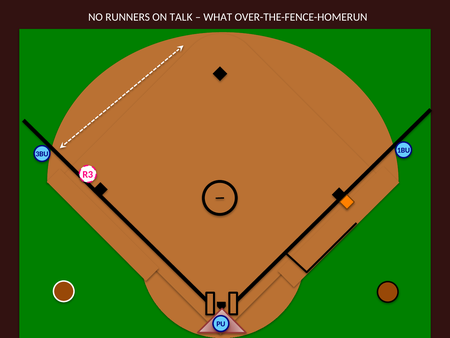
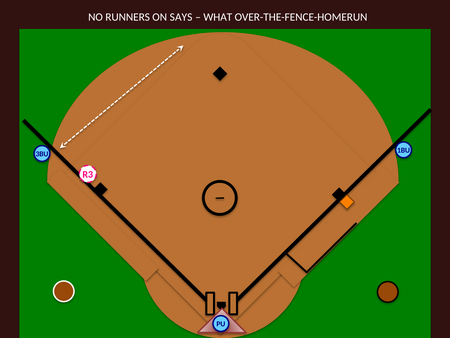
TALK: TALK -> SAYS
